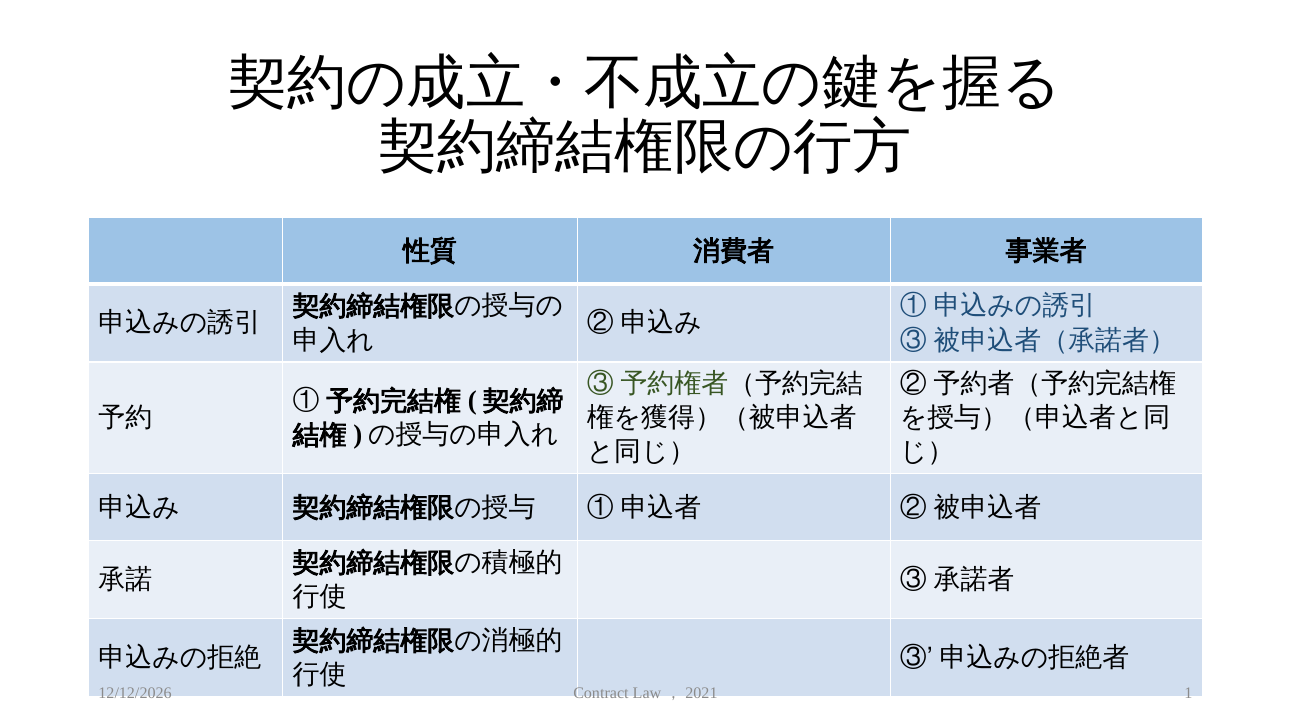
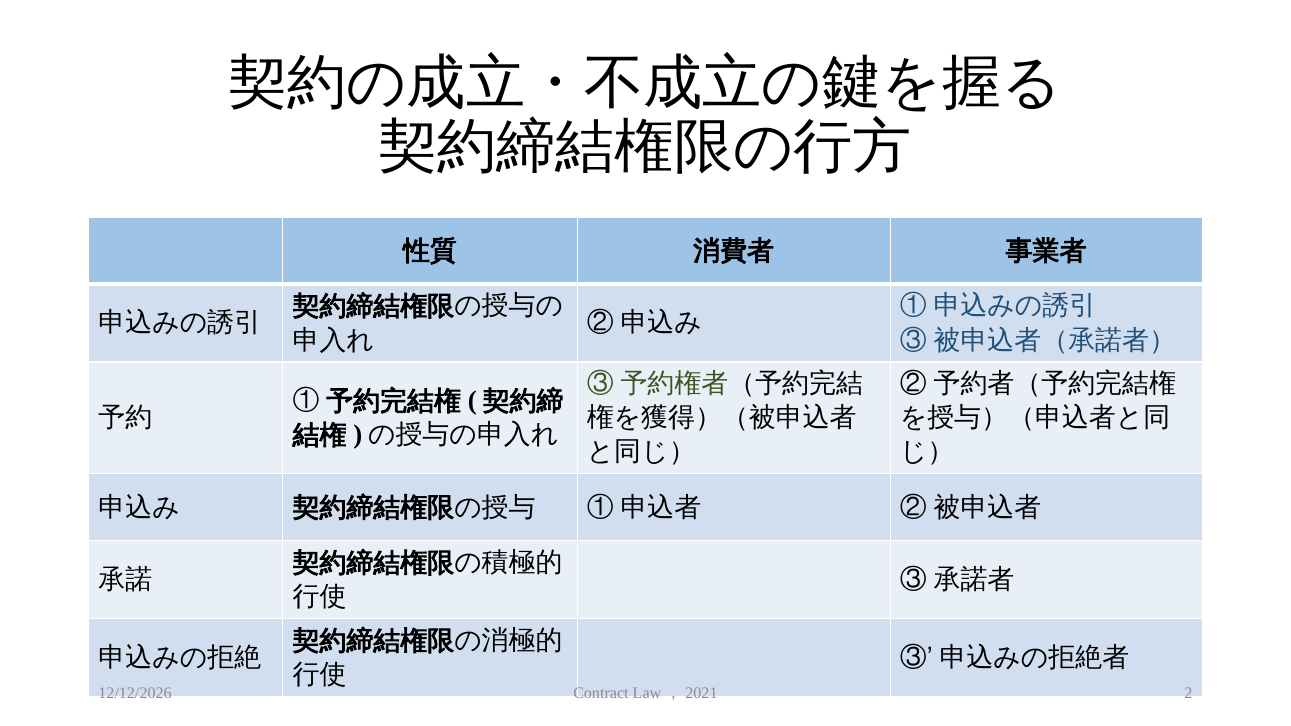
1: 1 -> 2
